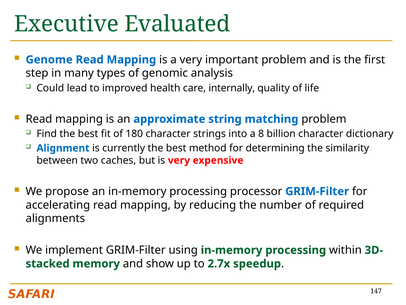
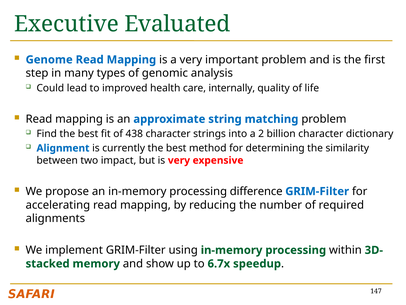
180: 180 -> 438
8: 8 -> 2
caches: caches -> impact
processor: processor -> difference
2.7x: 2.7x -> 6.7x
